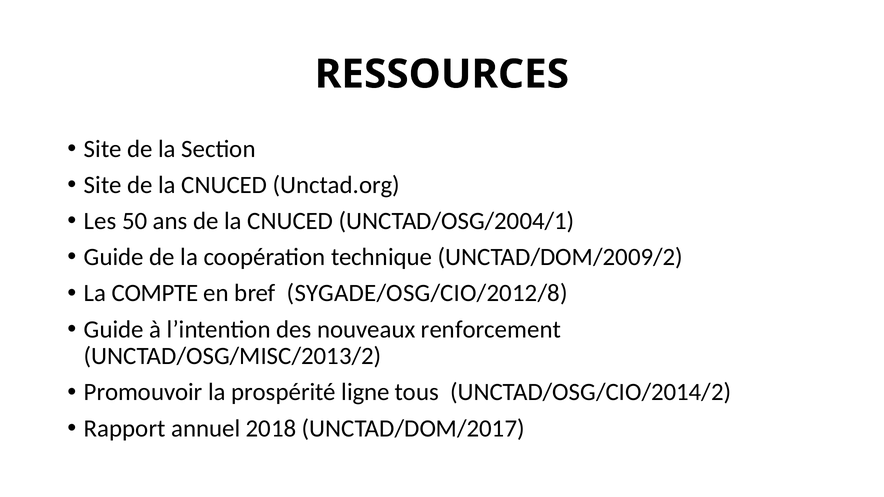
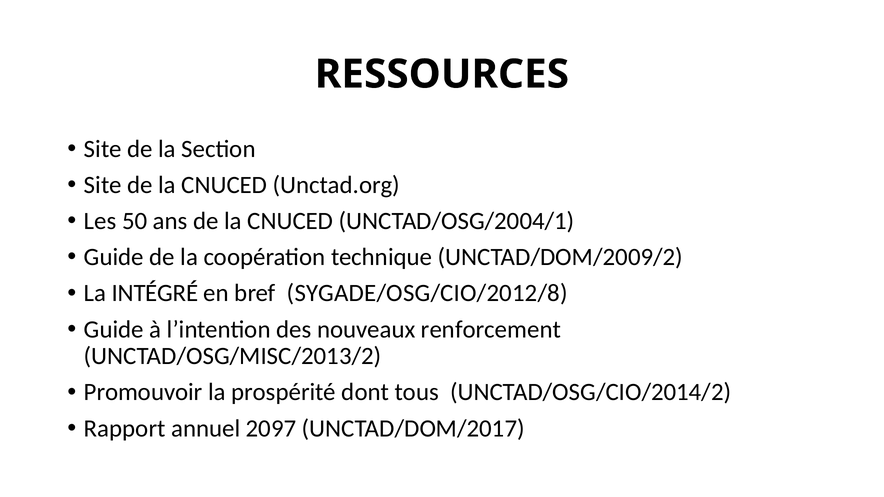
COMPTE: COMPTE -> INTÉGRÉ
ligne: ligne -> dont
2018: 2018 -> 2097
